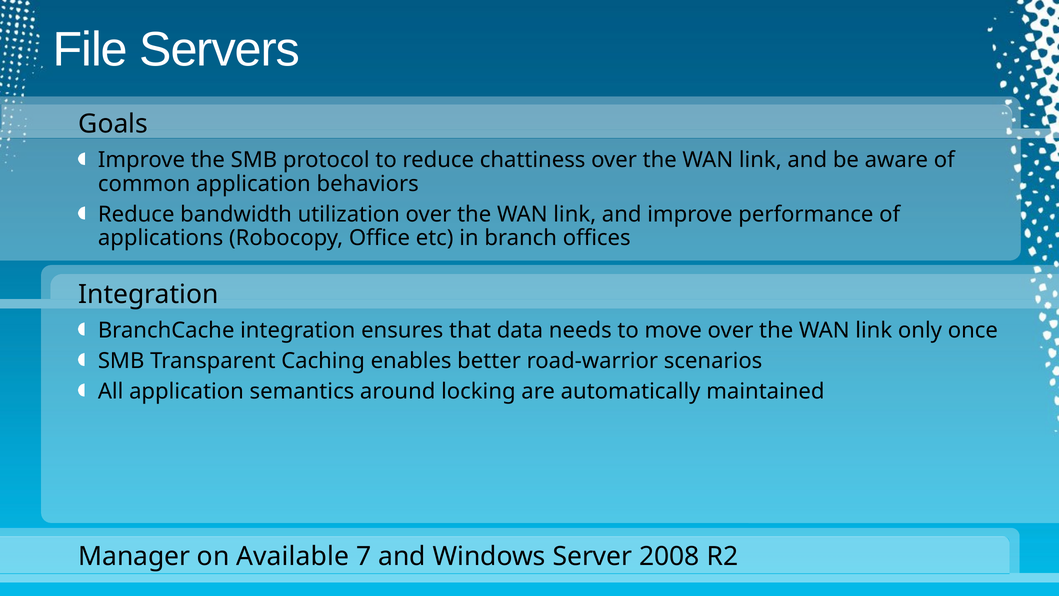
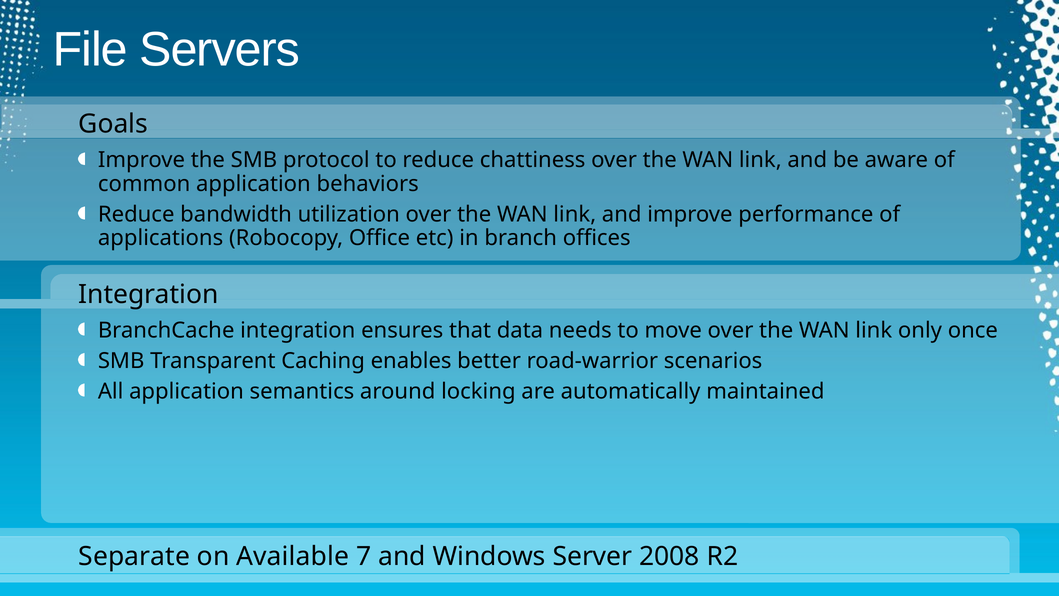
Manager: Manager -> Separate
